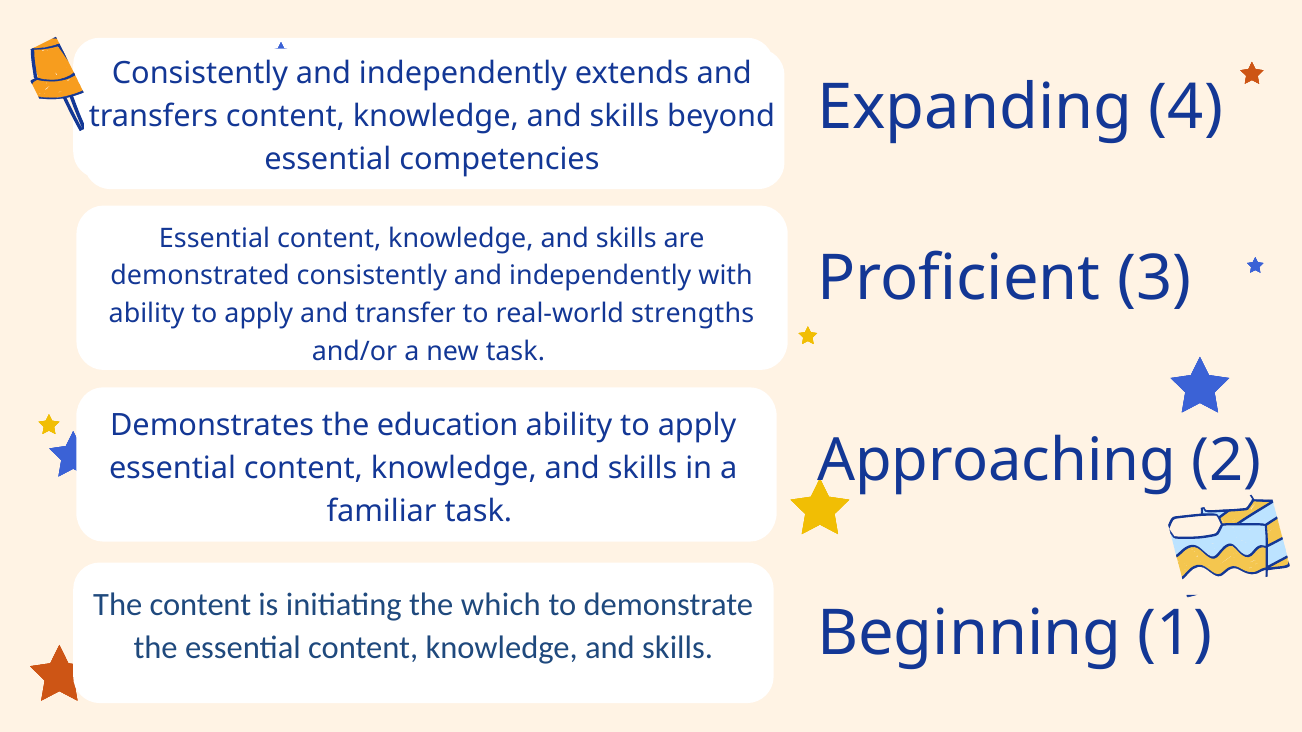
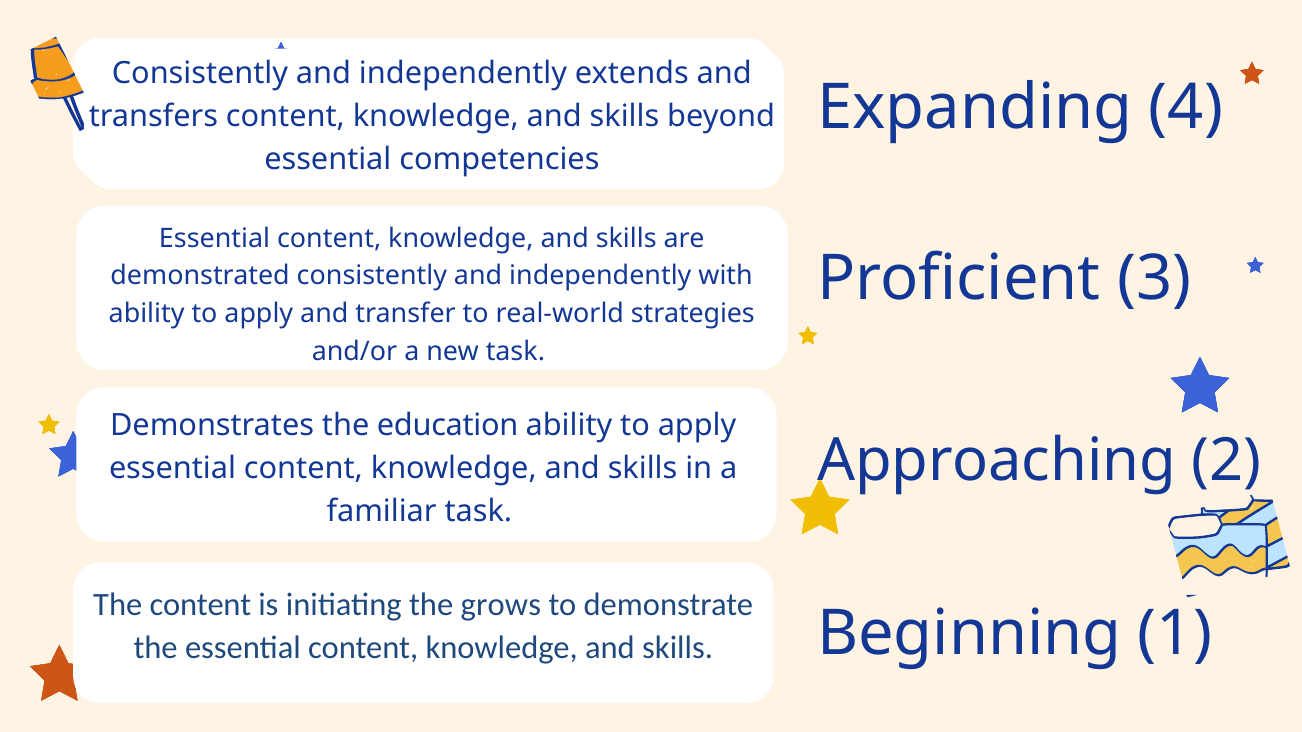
strengths: strengths -> strategies
which: which -> grows
